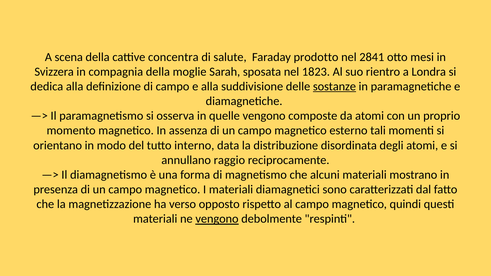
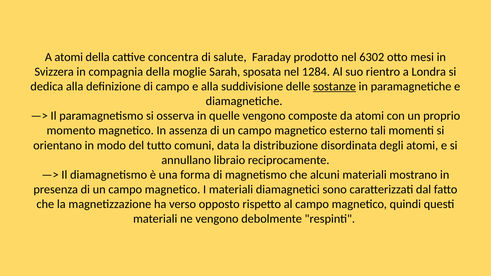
A scena: scena -> atomi
2841: 2841 -> 6302
1823: 1823 -> 1284
interno: interno -> comuni
raggio: raggio -> libraio
vengono at (217, 219) underline: present -> none
